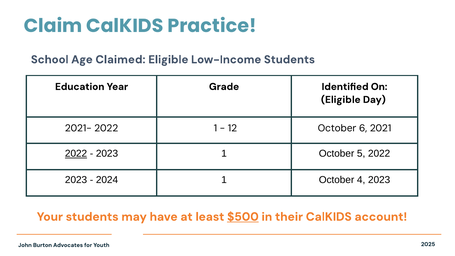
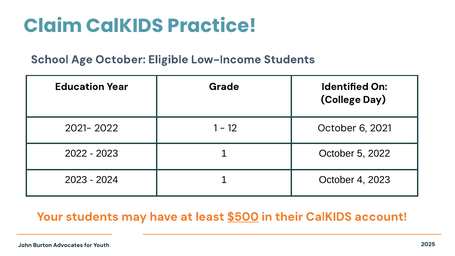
Age Claimed: Claimed -> October
Eligible at (341, 100): Eligible -> College
2022 at (76, 154) underline: present -> none
